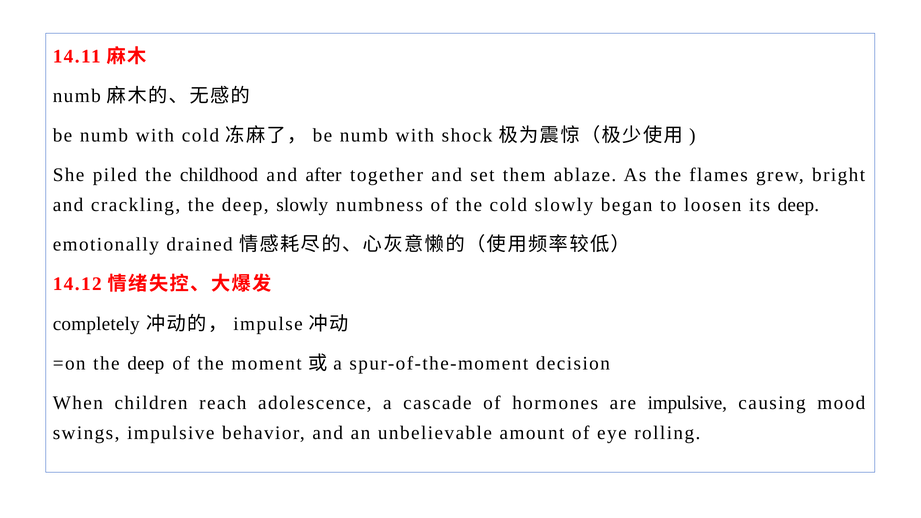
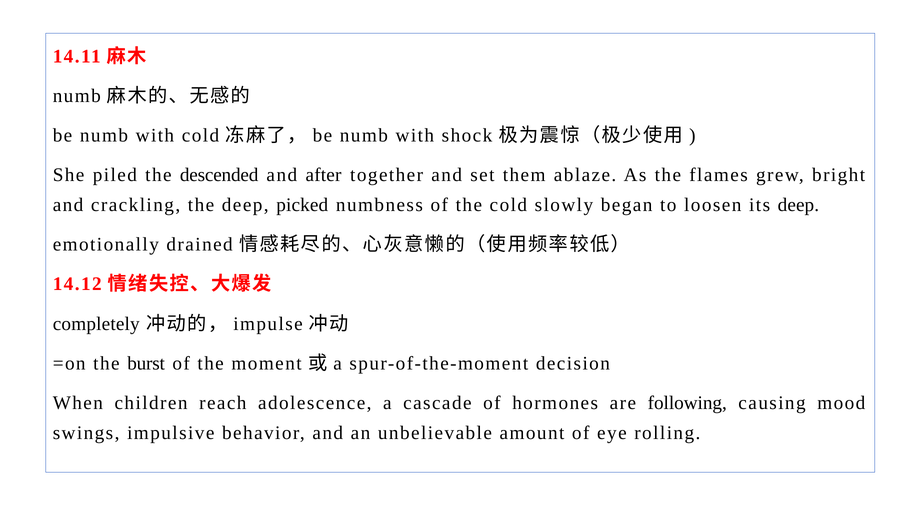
childhood: childhood -> descended
deep slowly: slowly -> picked
=on the deep: deep -> burst
are impulsive: impulsive -> following
